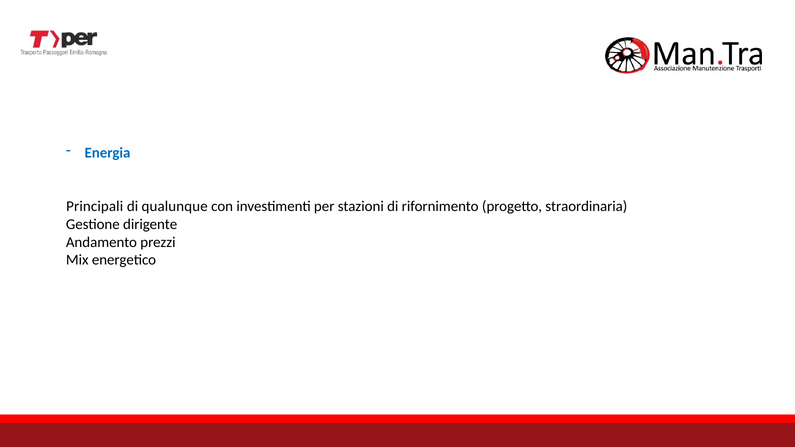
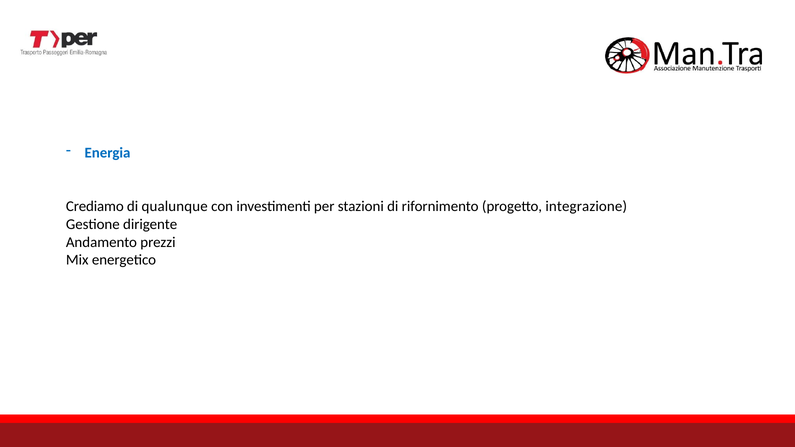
Principali: Principali -> Crediamo
straordinaria: straordinaria -> integrazione
